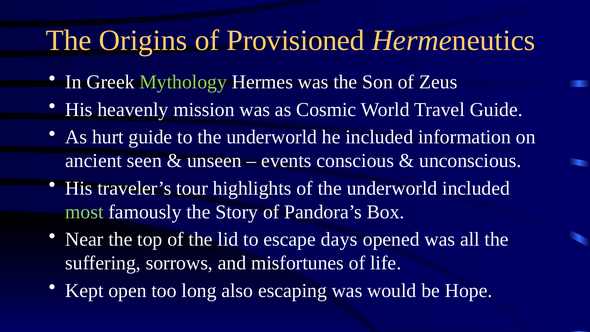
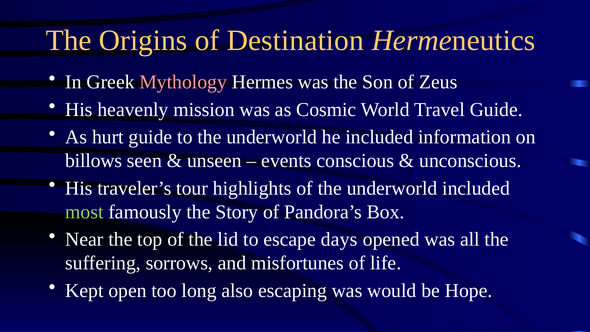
Provisioned: Provisioned -> Destination
Mythology colour: light green -> pink
ancient: ancient -> billows
